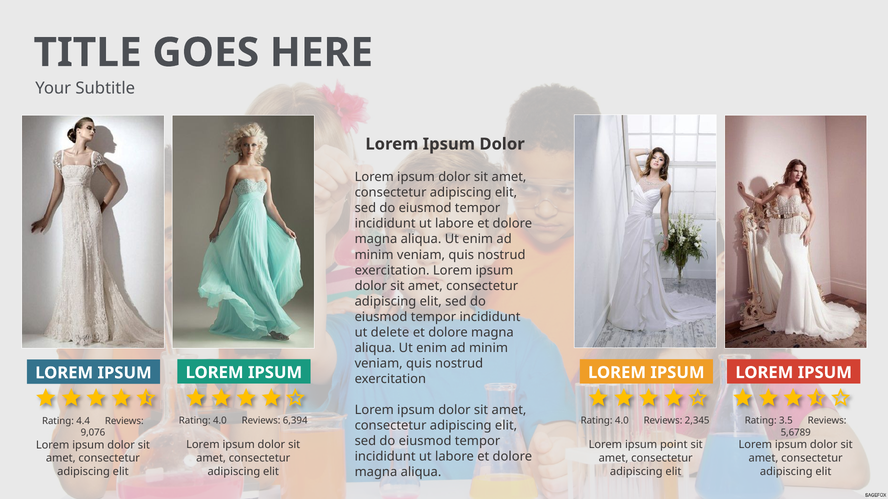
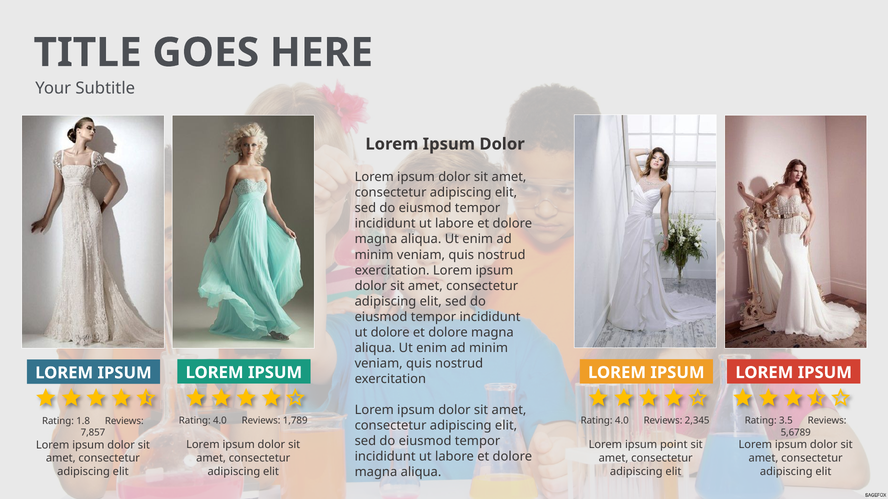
ut delete: delete -> dolore
6,394: 6,394 -> 1,789
4.4: 4.4 -> 1.8
9,076: 9,076 -> 7,857
